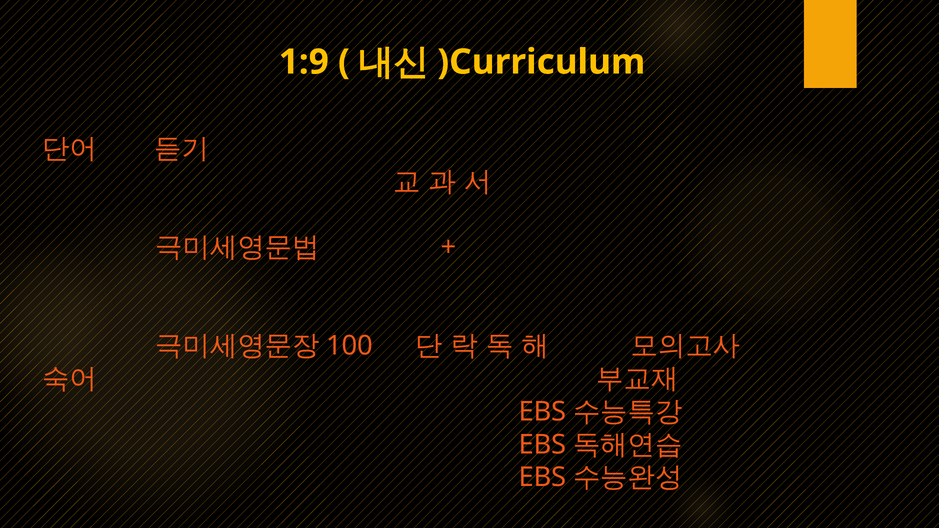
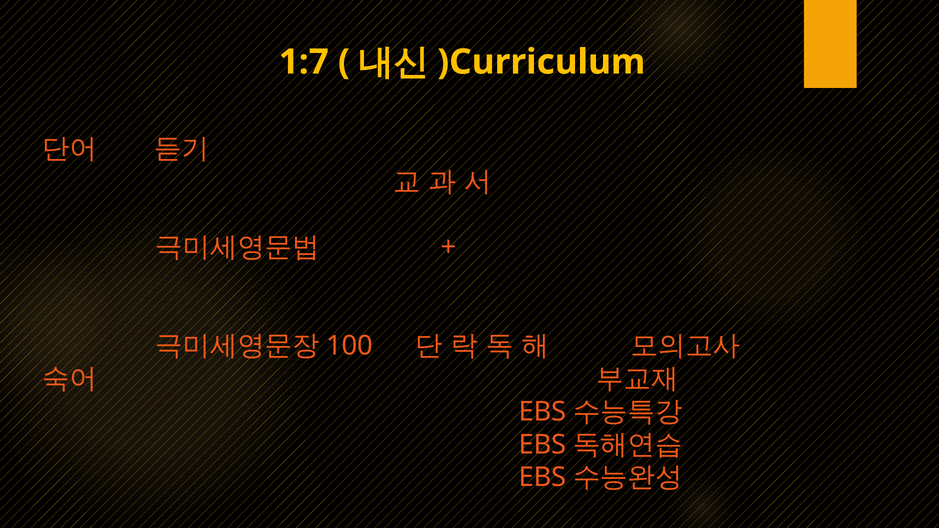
1:9: 1:9 -> 1:7
